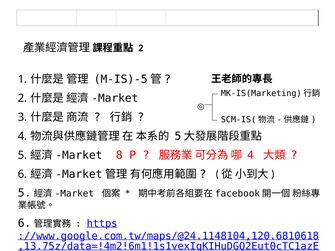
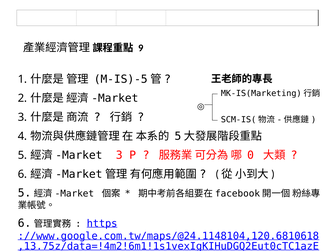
2 at (141, 48): 2 -> 9
8 at (119, 155): 8 -> 3
4 at (251, 155): 4 -> 0
